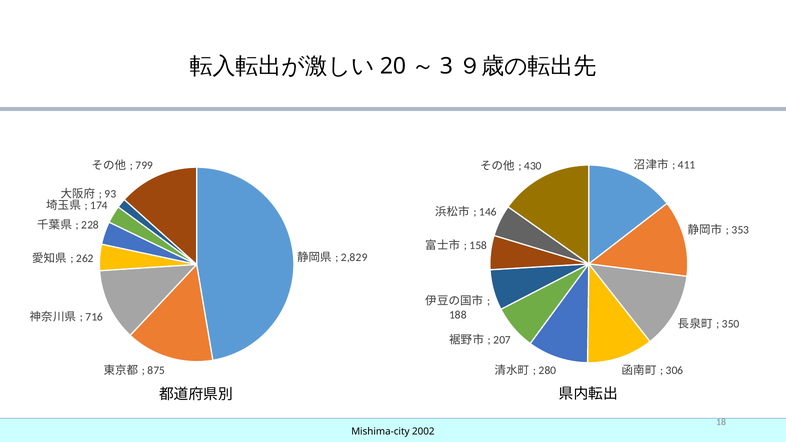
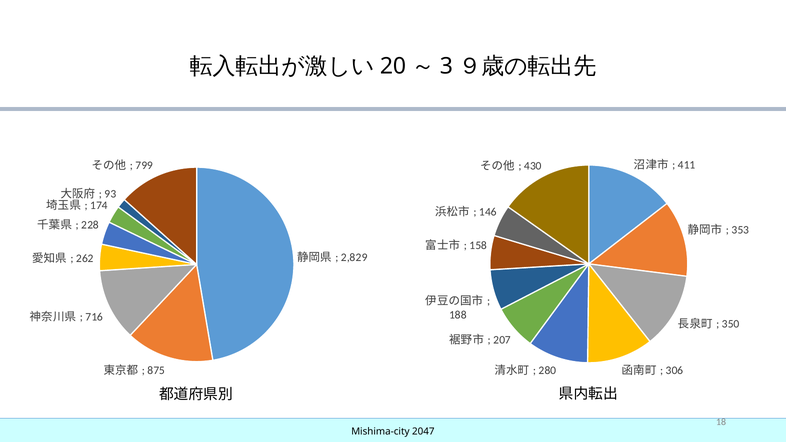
2002: 2002 -> 2047
